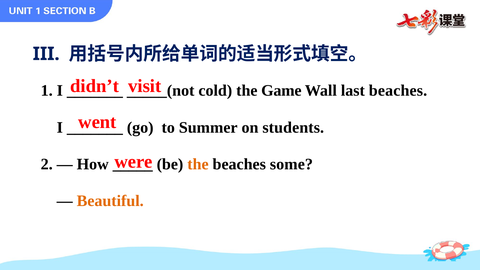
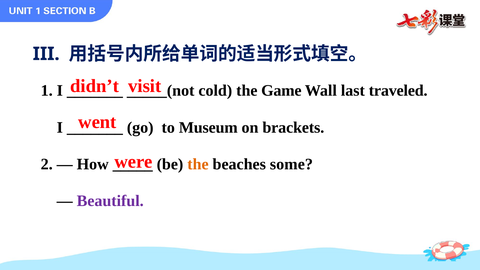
last beaches: beaches -> traveled
Summer: Summer -> Museum
students: students -> brackets
Beautiful colour: orange -> purple
